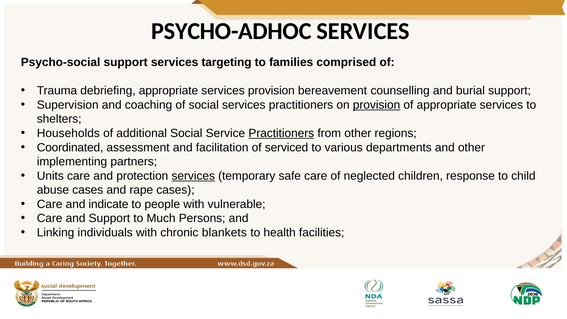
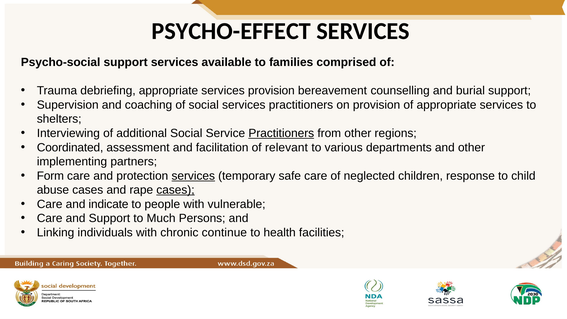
PSYCHO-ADHOC: PSYCHO-ADHOC -> PSYCHO-EFFECT
targeting: targeting -> available
provision at (377, 105) underline: present -> none
Households: Households -> Interviewing
serviced: serviced -> relevant
Units: Units -> Form
cases at (175, 190) underline: none -> present
blankets: blankets -> continue
